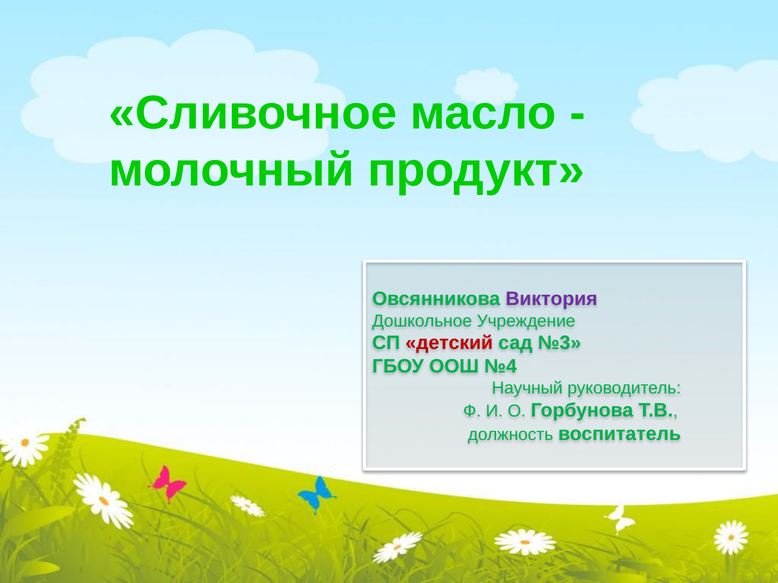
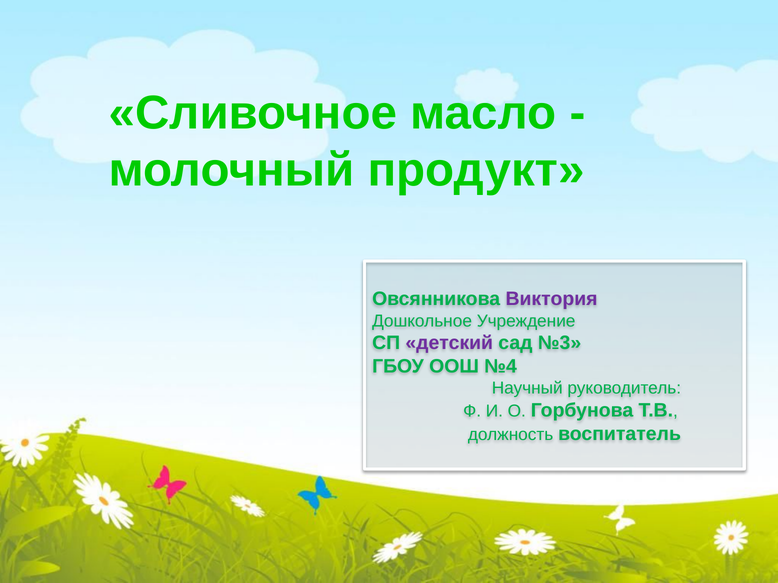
детский colour: red -> purple
